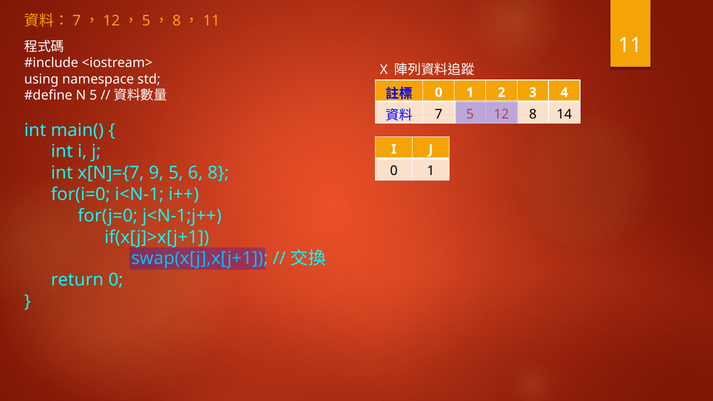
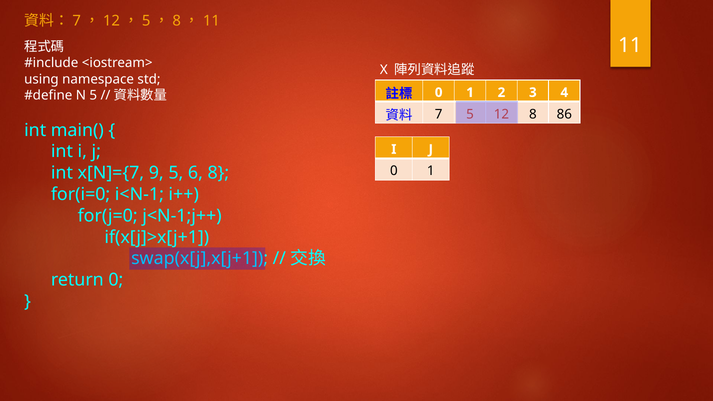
14: 14 -> 86
